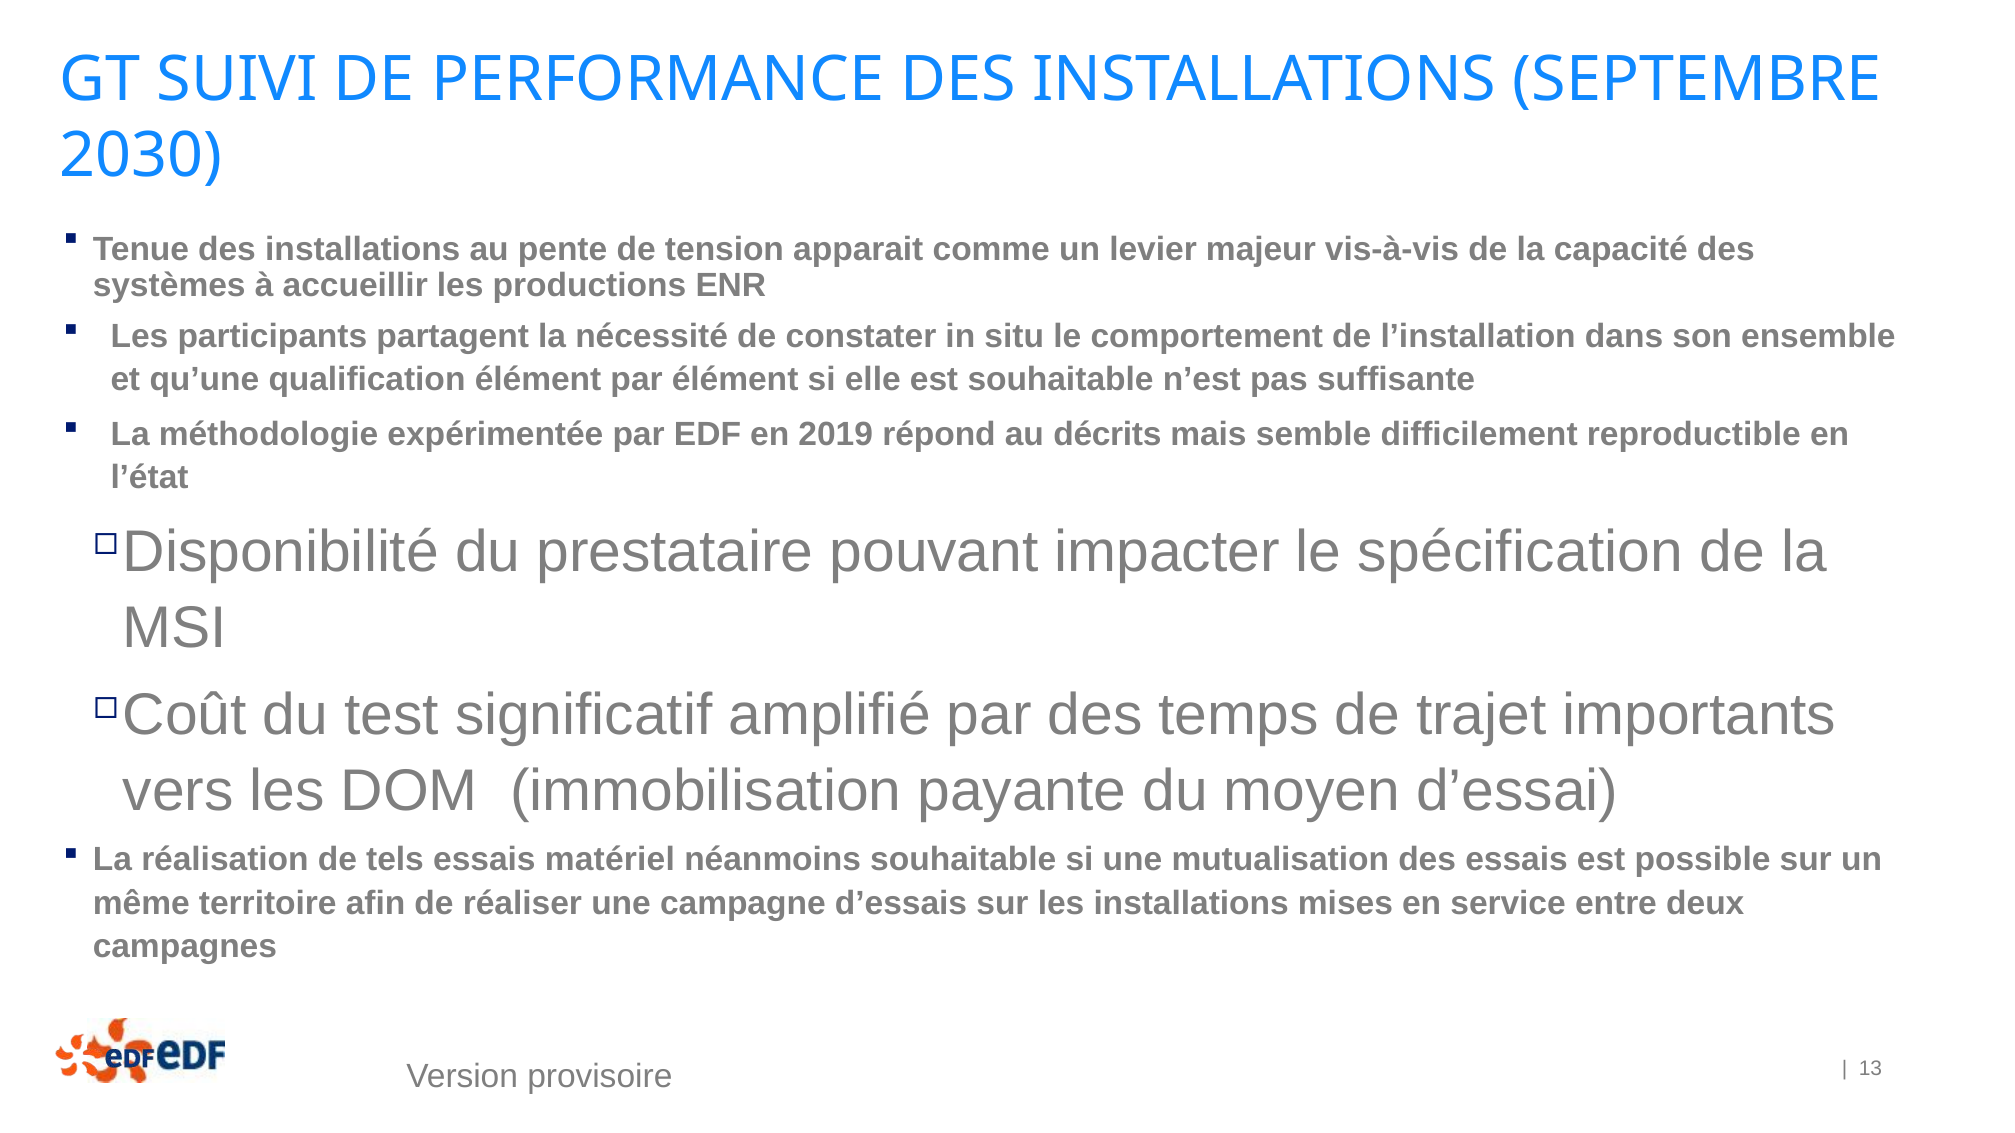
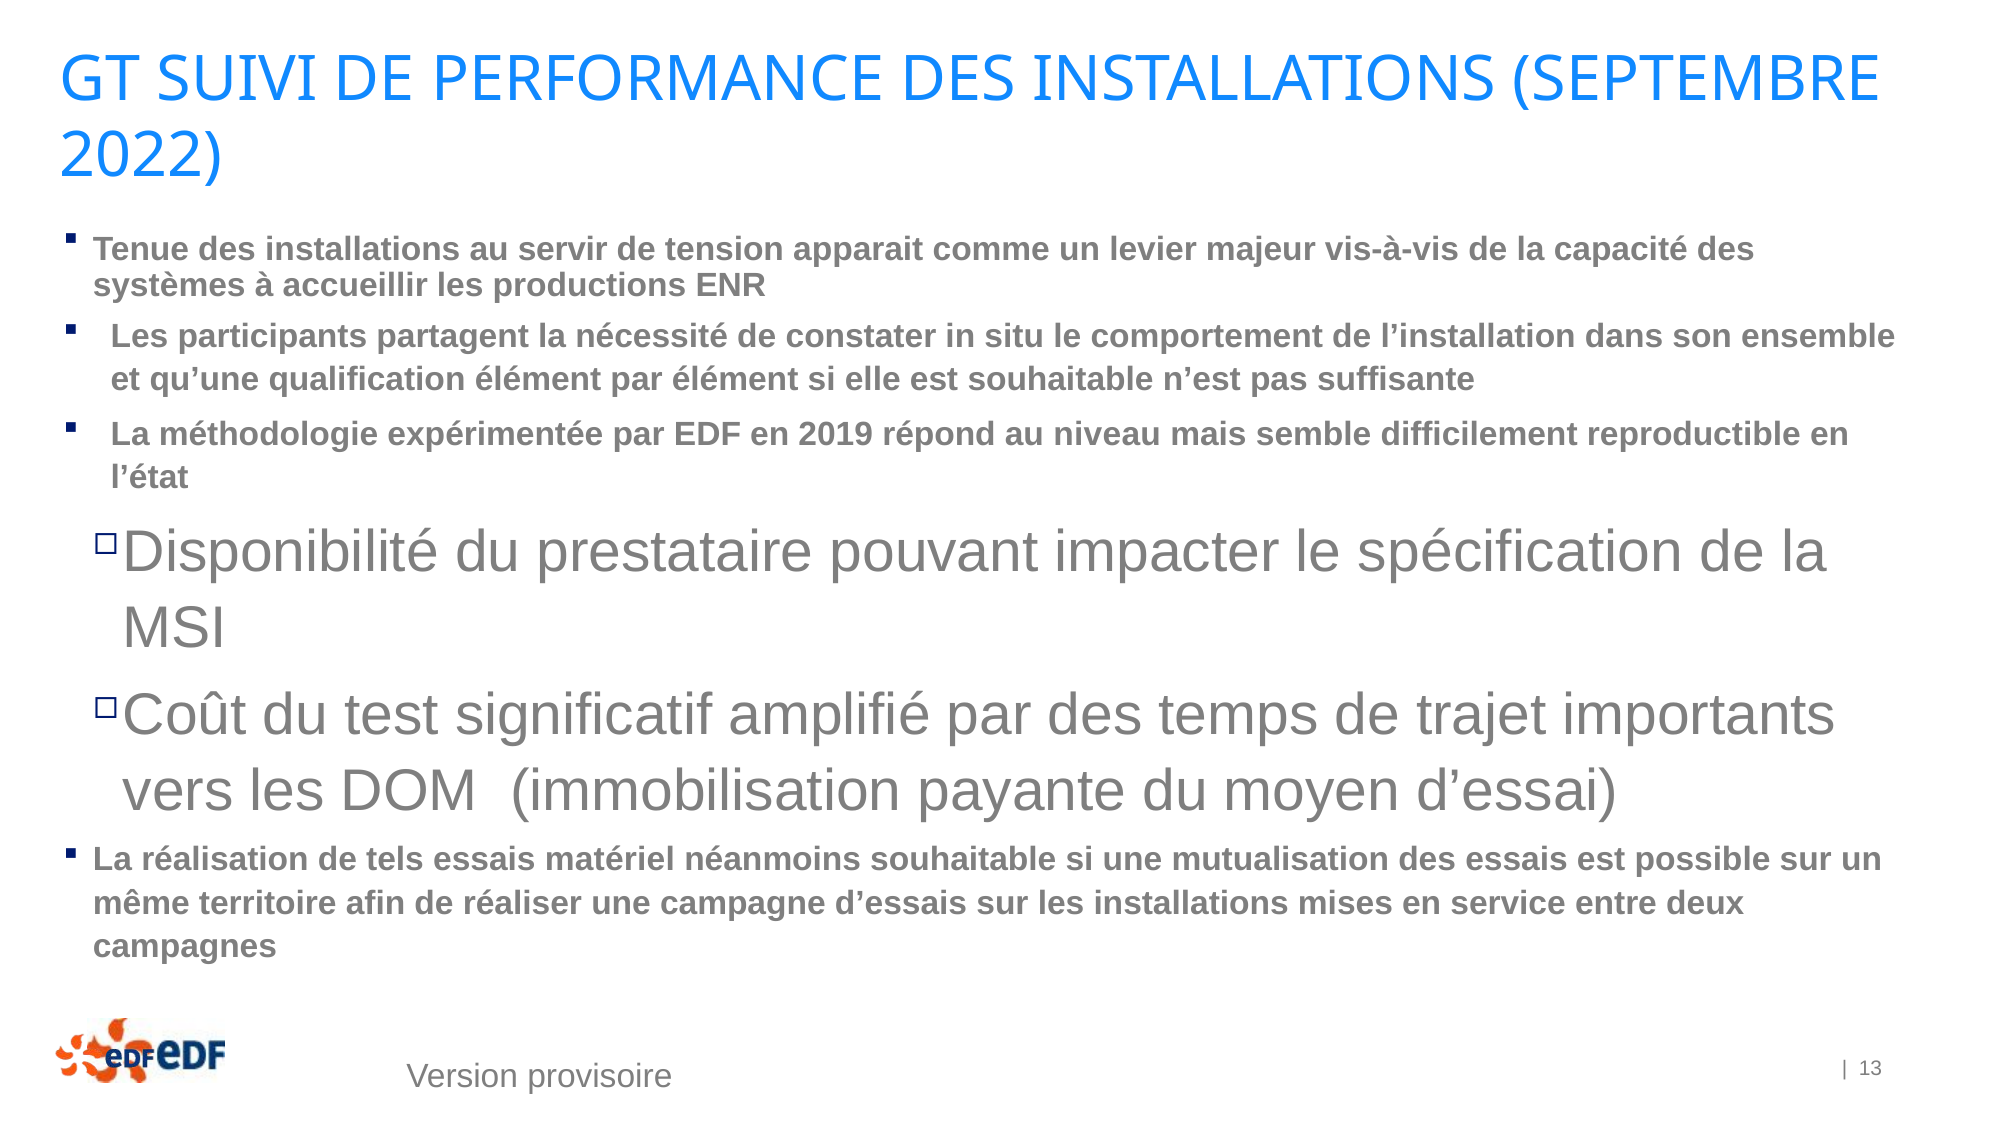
2030: 2030 -> 2022
pente: pente -> servir
décrits: décrits -> niveau
